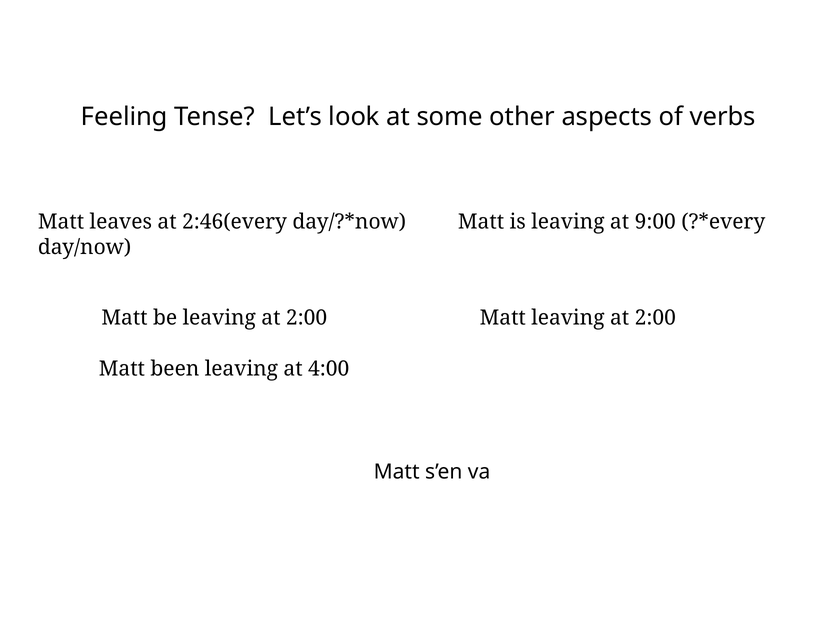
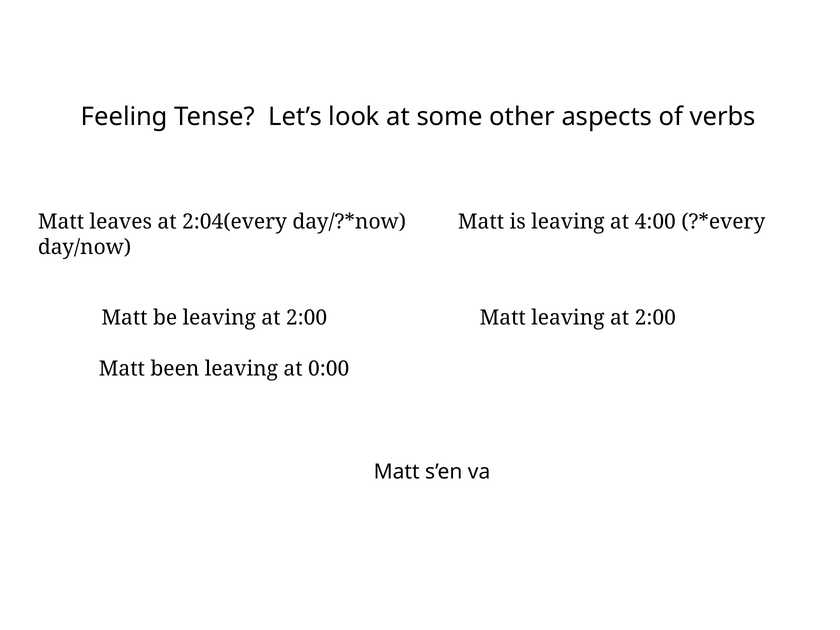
2:46(every: 2:46(every -> 2:04(every
9:00: 9:00 -> 4:00
4:00: 4:00 -> 0:00
